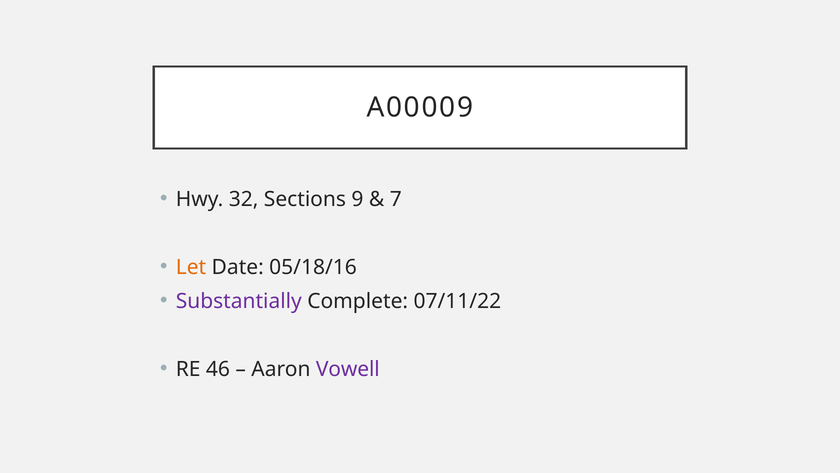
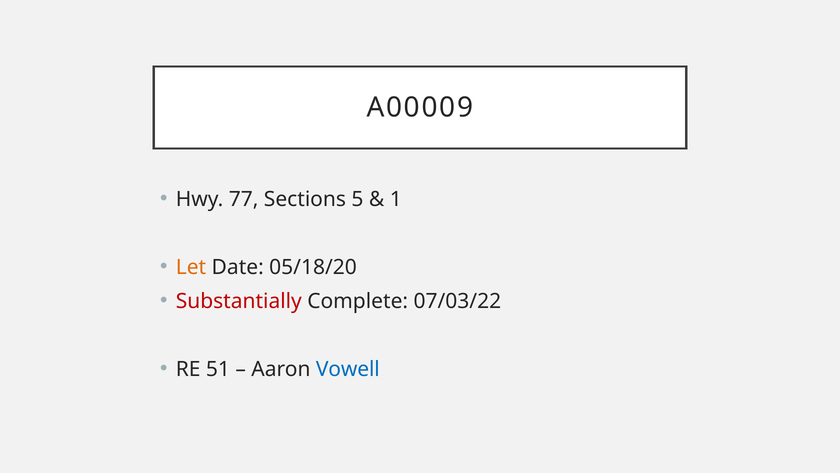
32: 32 -> 77
9: 9 -> 5
7: 7 -> 1
05/18/16: 05/18/16 -> 05/18/20
Substantially colour: purple -> red
07/11/22: 07/11/22 -> 07/03/22
46: 46 -> 51
Vowell colour: purple -> blue
